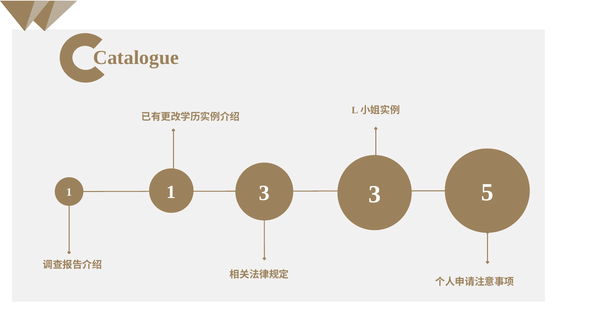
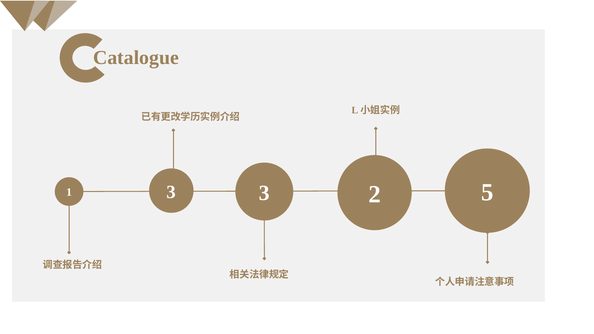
1 1: 1 -> 3
3 3: 3 -> 2
